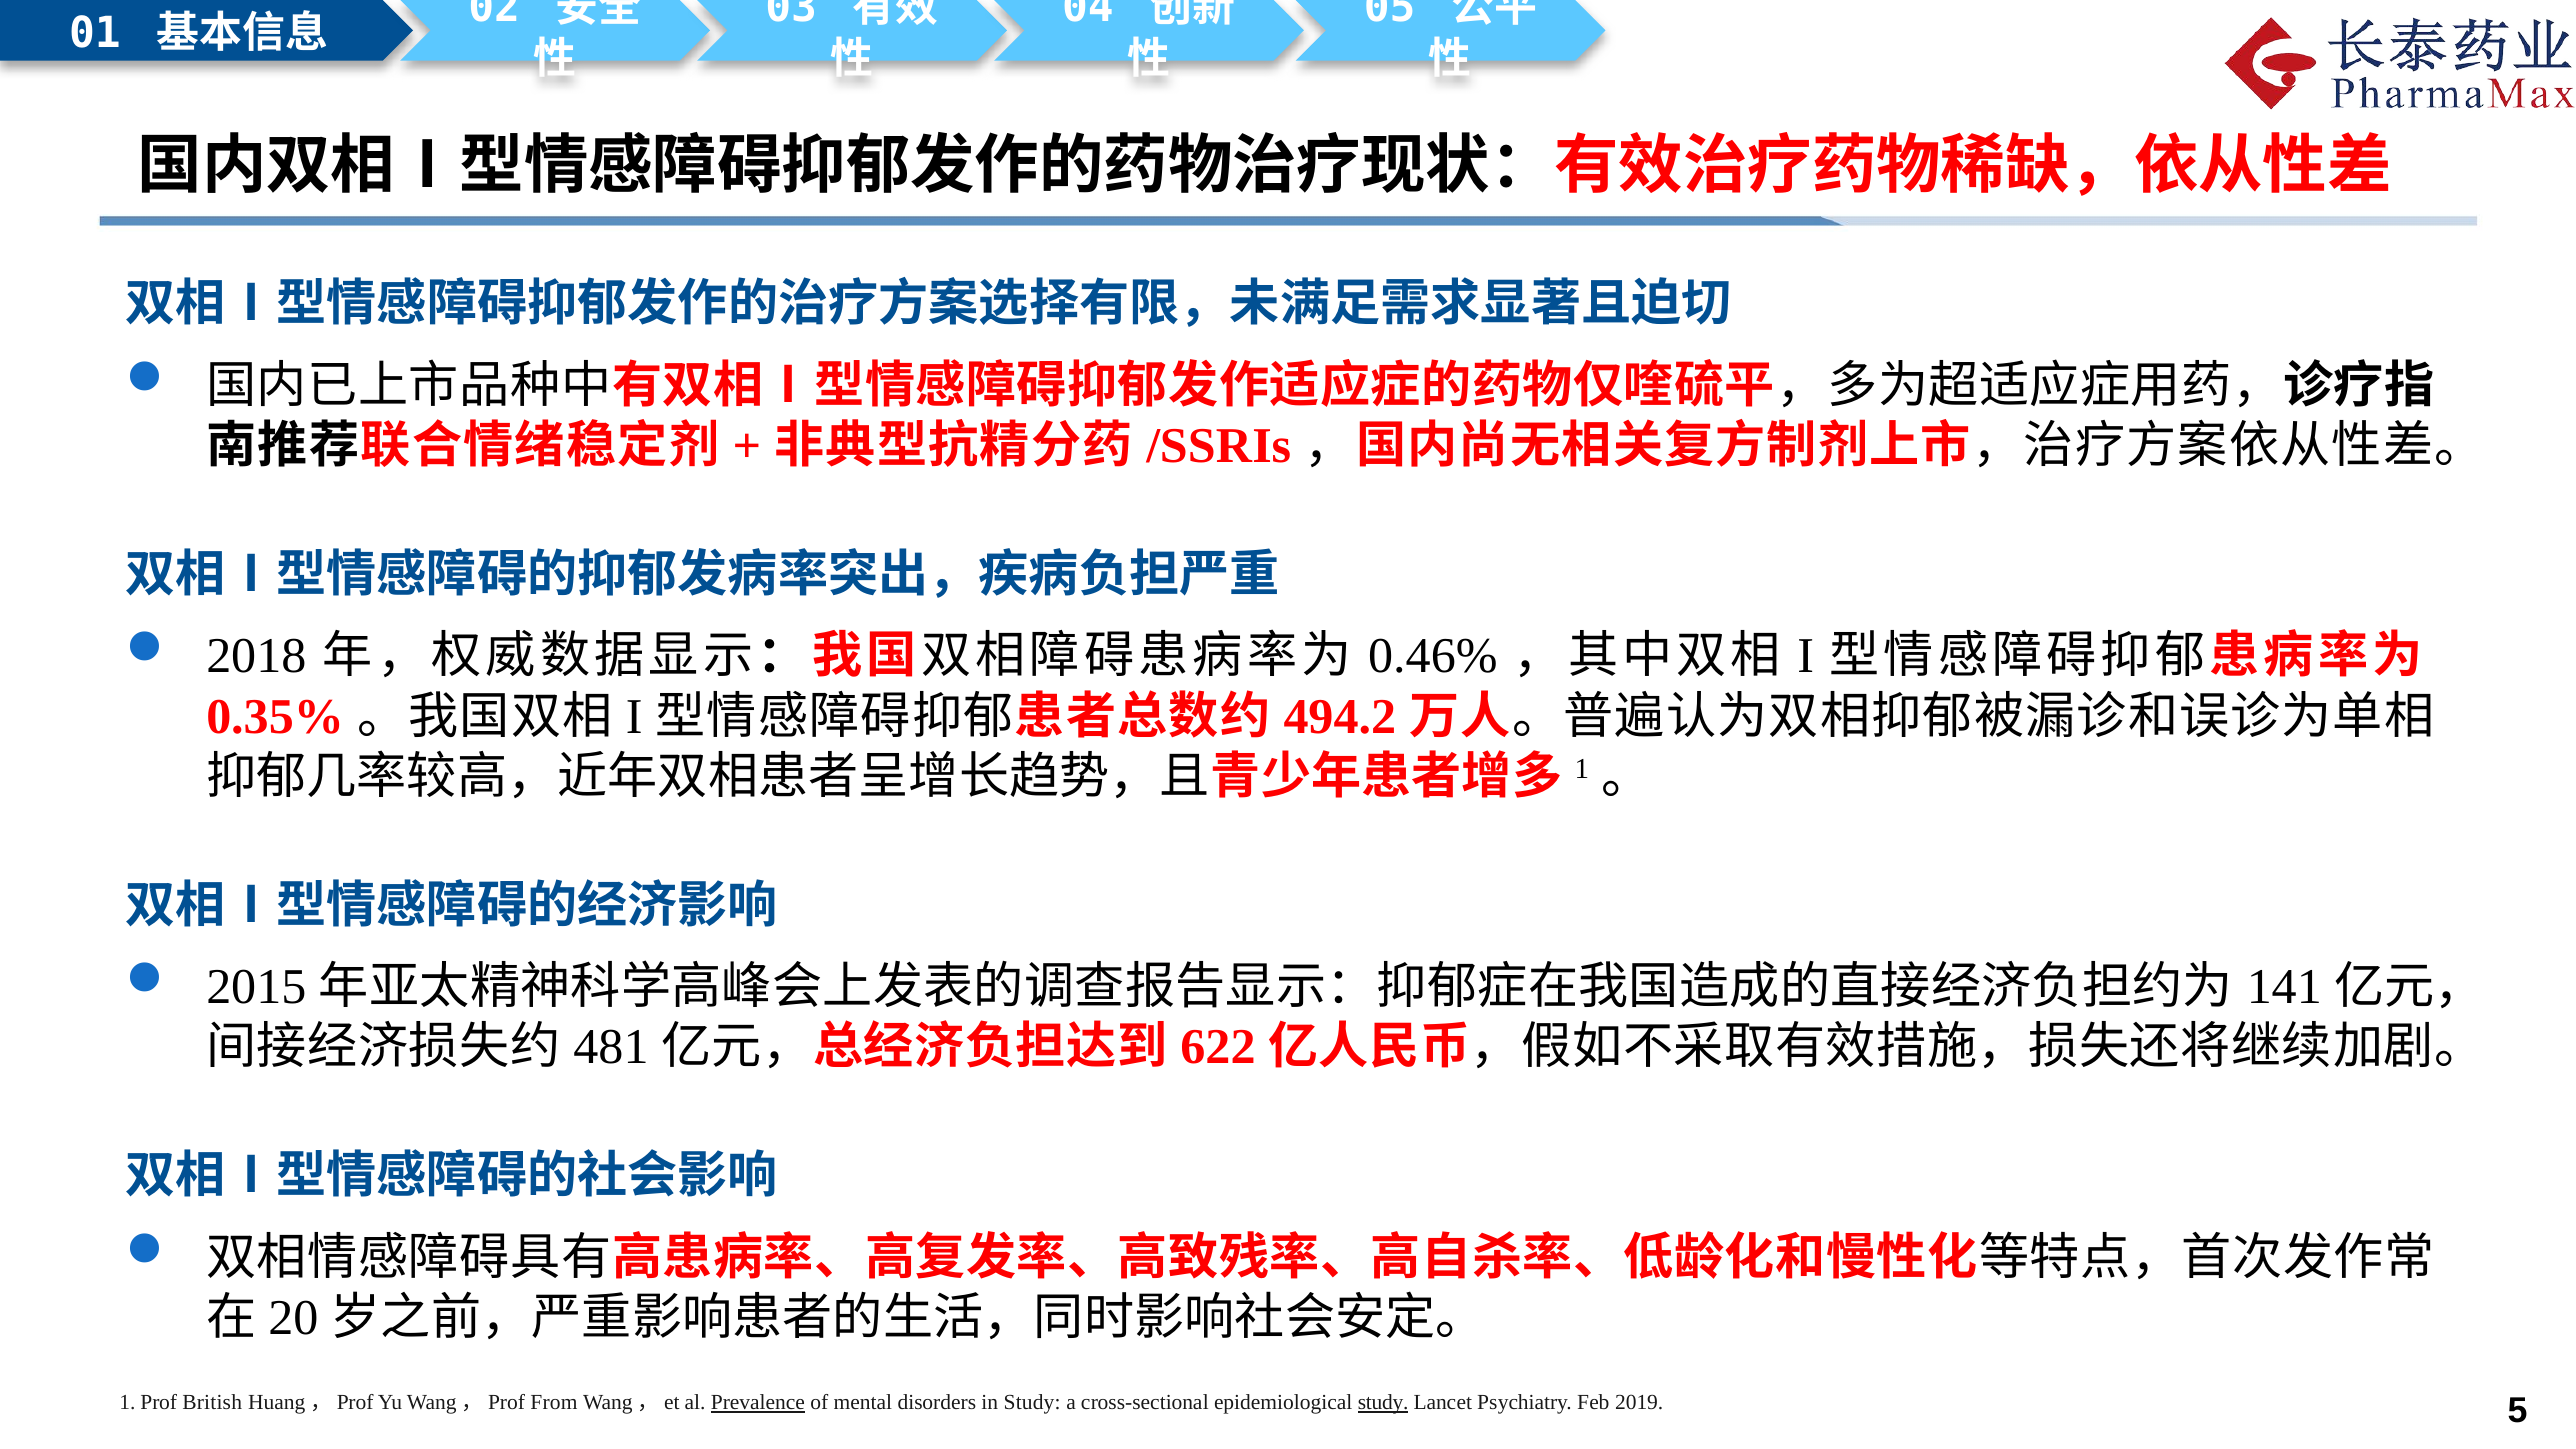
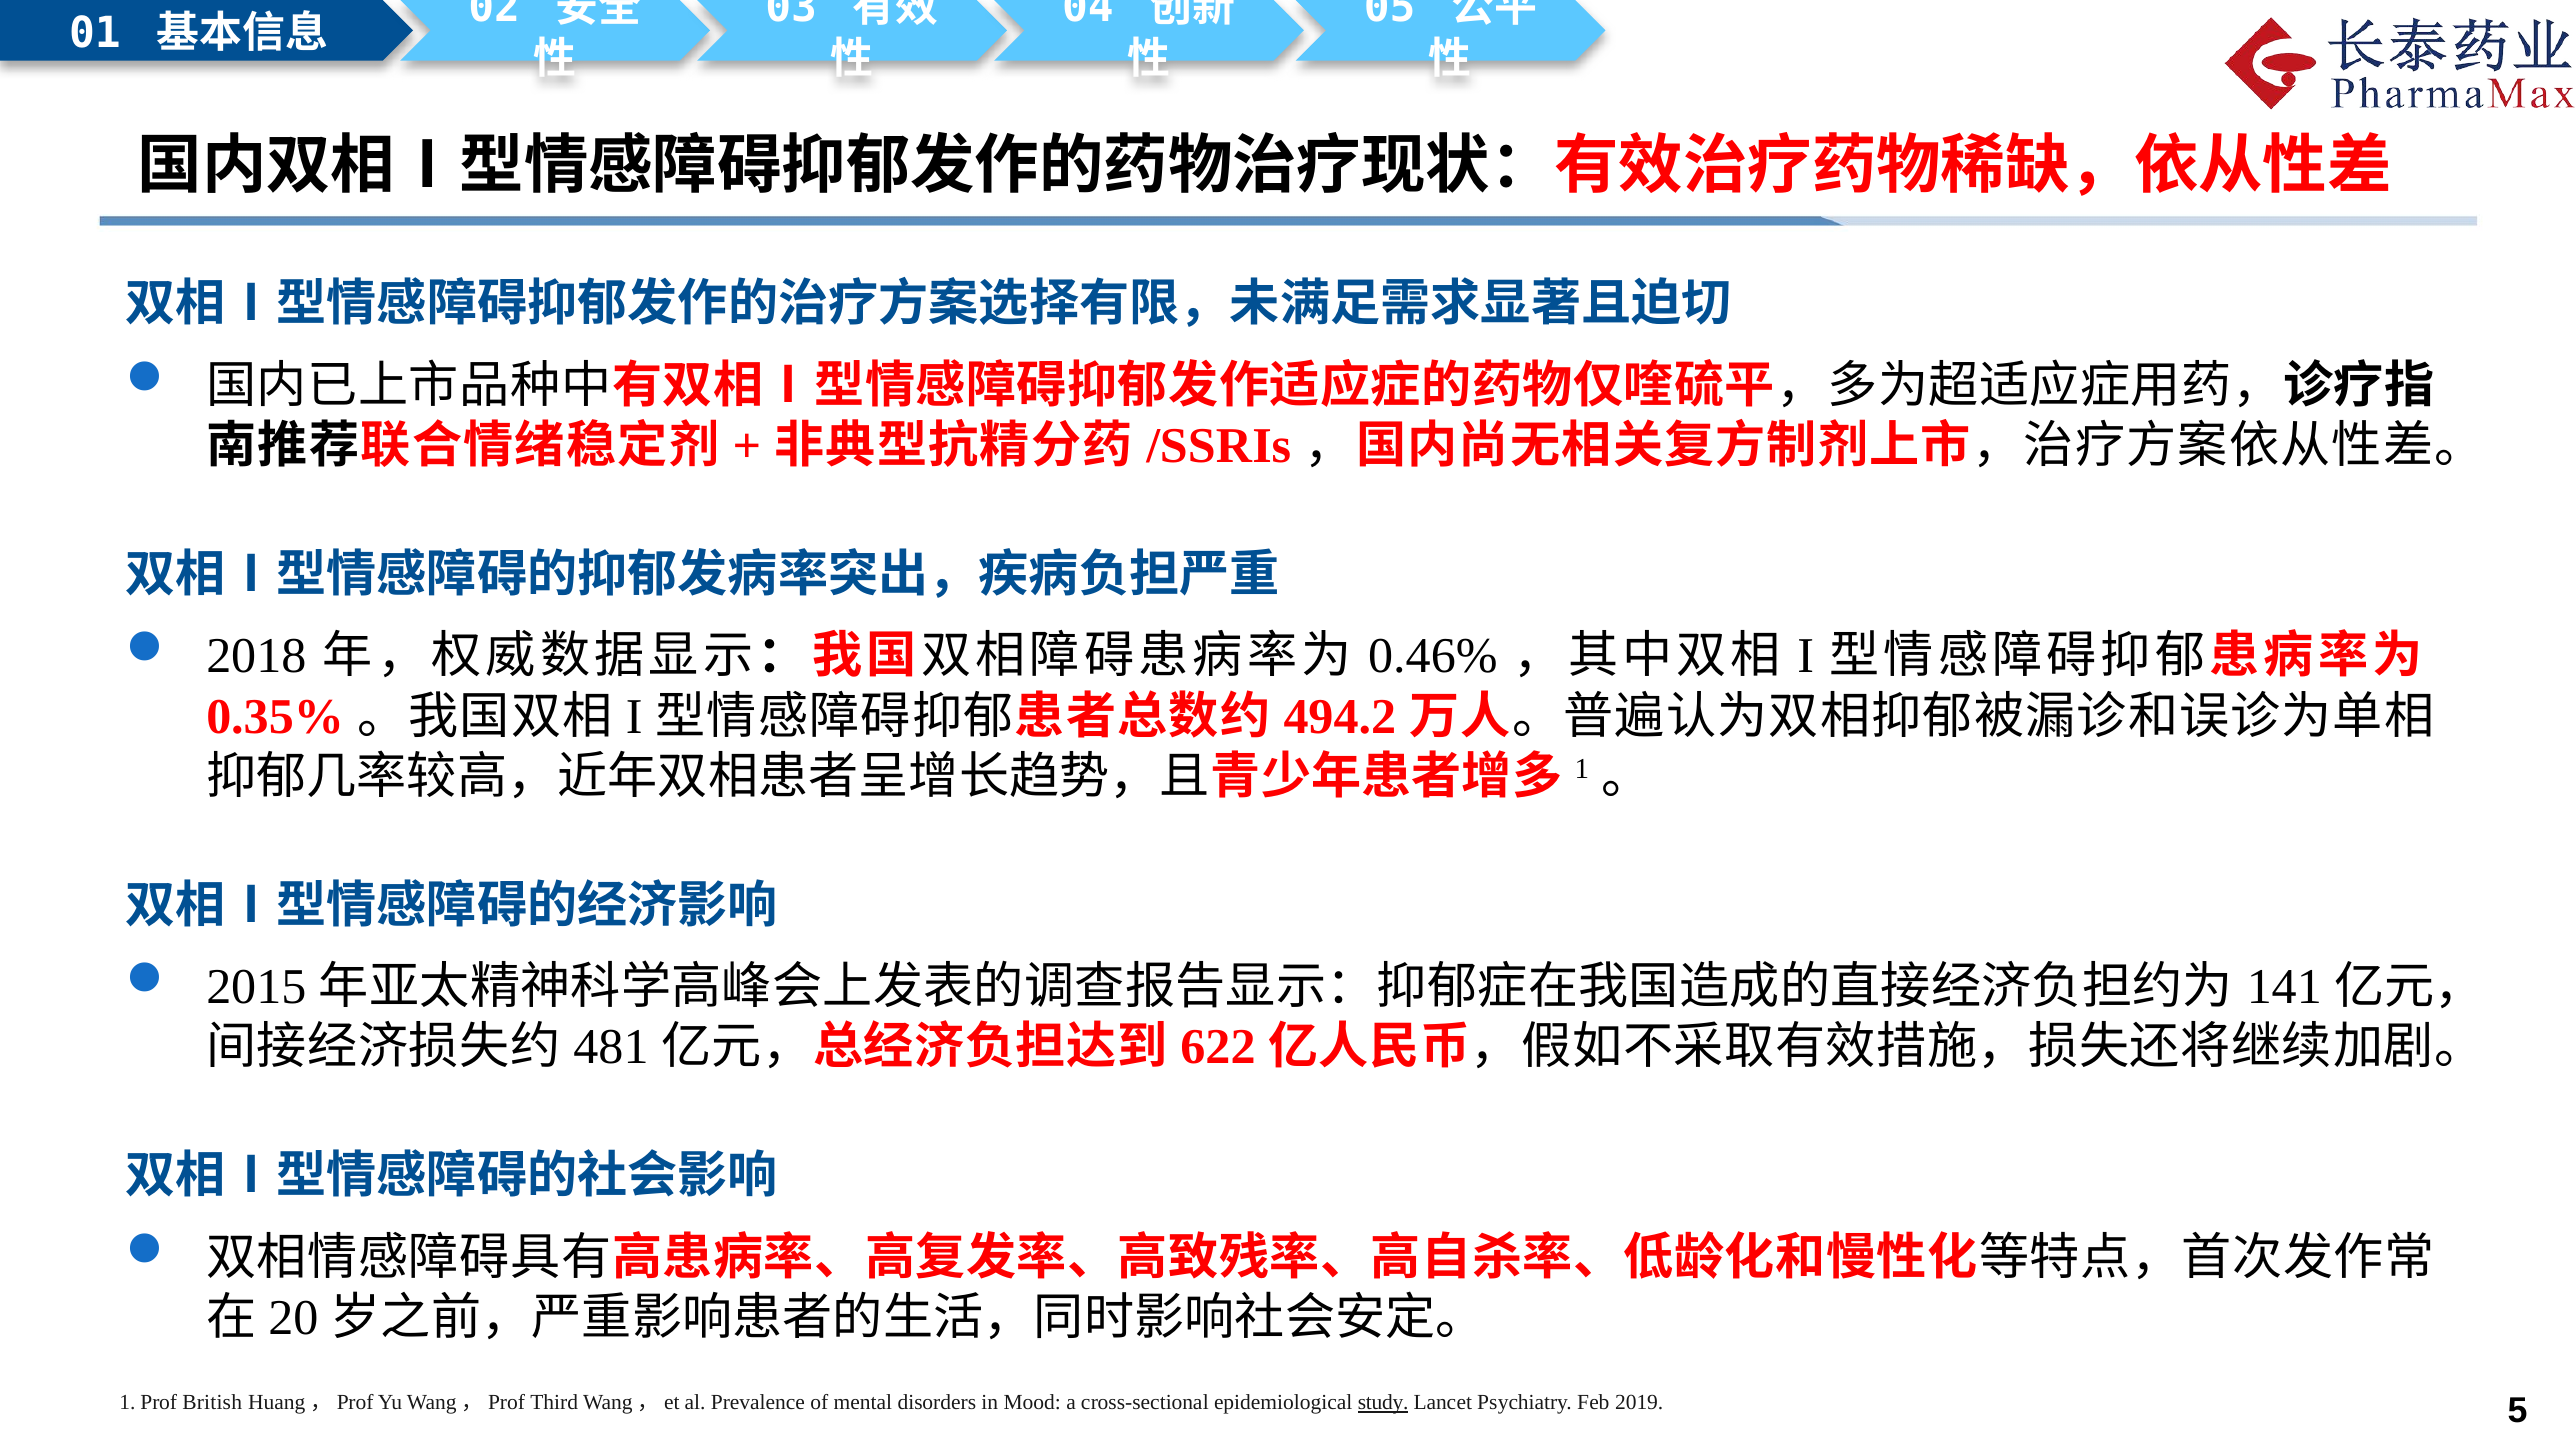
From: From -> Third
Prevalence underline: present -> none
in Study: Study -> Mood
